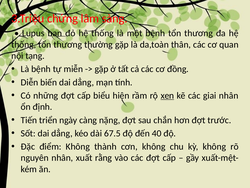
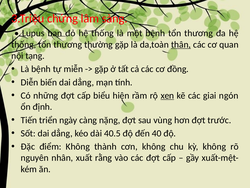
thân underline: none -> present
giai nhân: nhân -> ngón
chắn: chắn -> vùng
67.5: 67.5 -> 40.5
